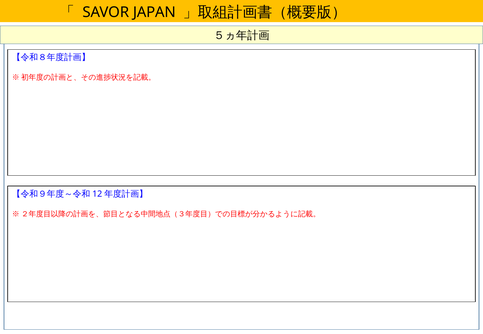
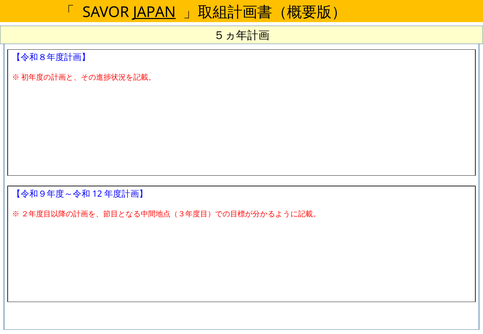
JAPAN underline: none -> present
